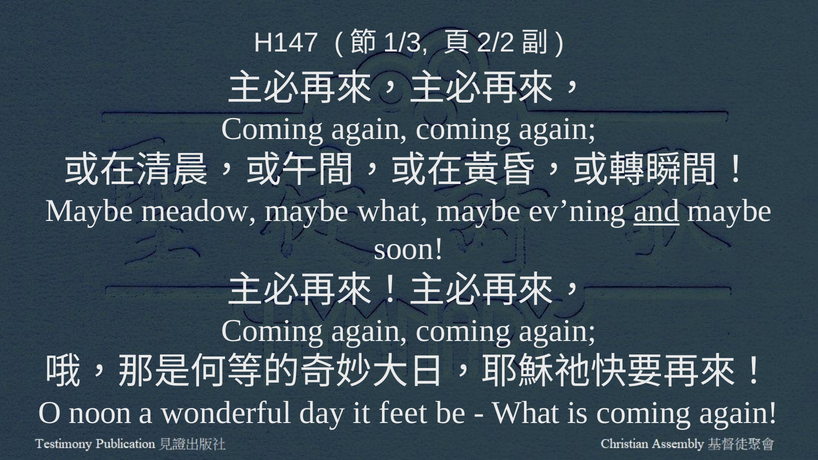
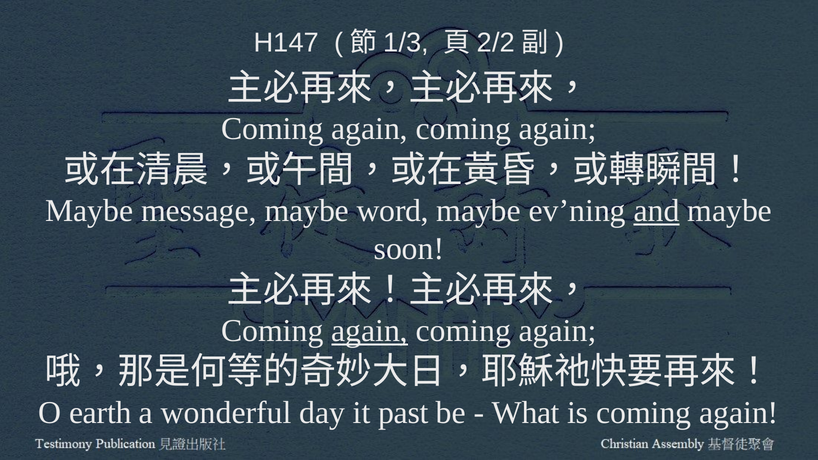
meadow: meadow -> message
maybe what: what -> word
again at (370, 331) underline: none -> present
noon: noon -> earth
feet: feet -> past
